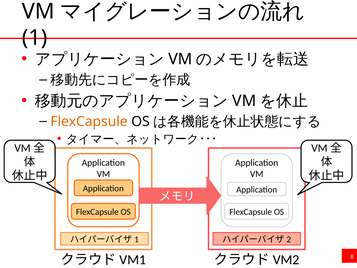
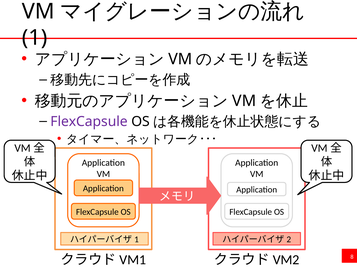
FlexCapsule at (89, 121) colour: orange -> purple
